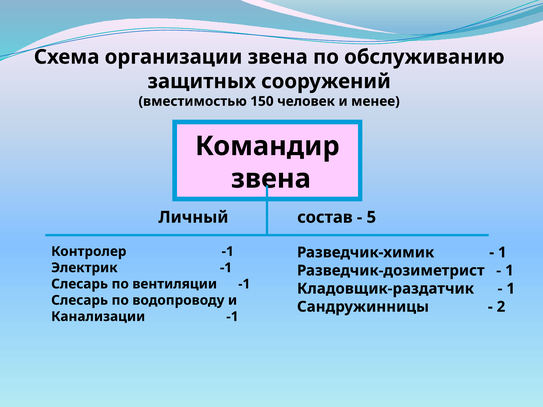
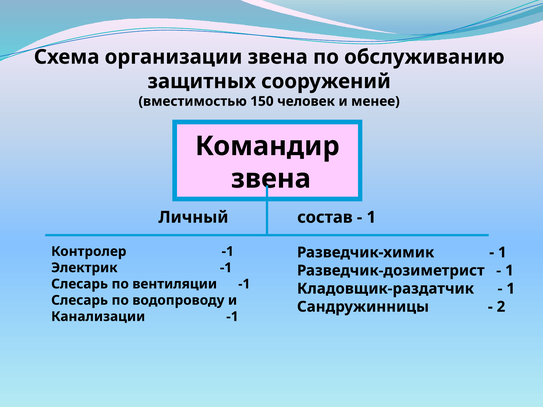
5 at (371, 217): 5 -> 1
